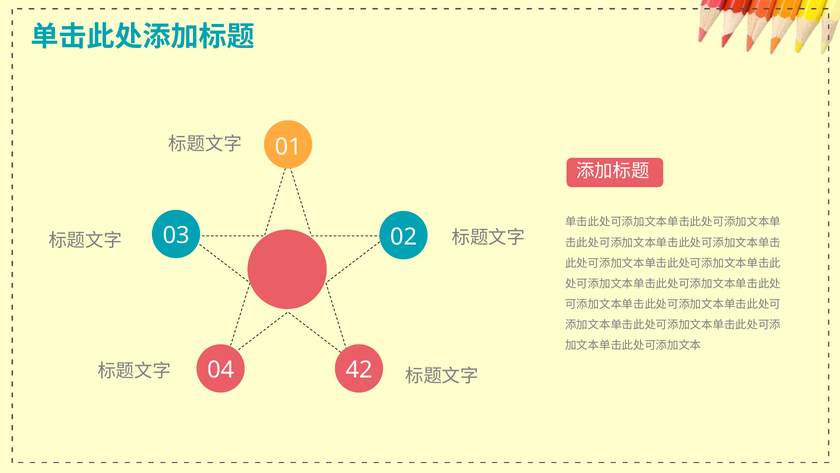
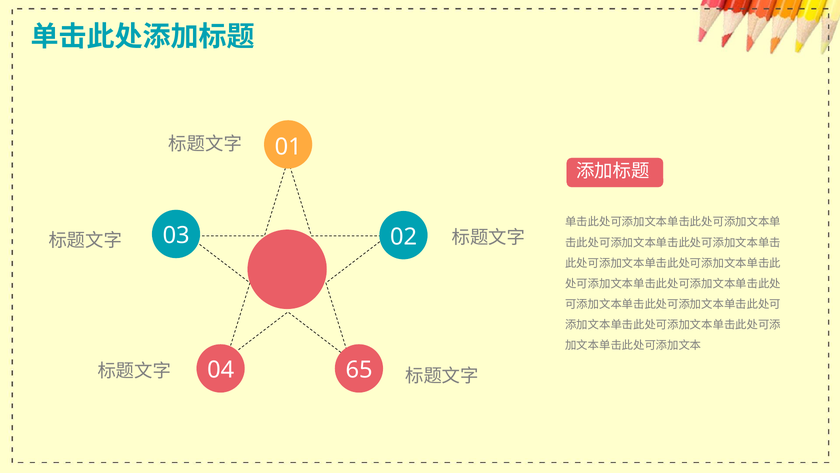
42: 42 -> 65
